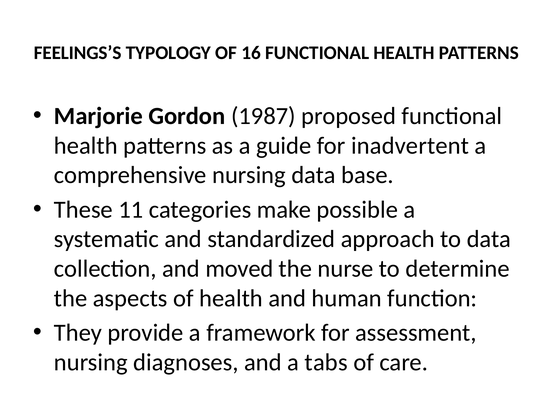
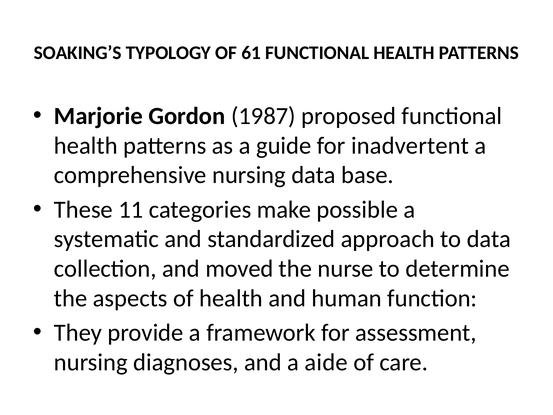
FEELINGS’S: FEELINGS’S -> SOAKING’S
16: 16 -> 61
tabs: tabs -> aide
